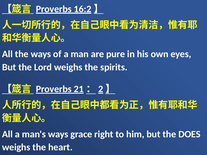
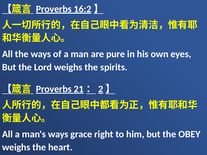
DOES: DOES -> OBEY
